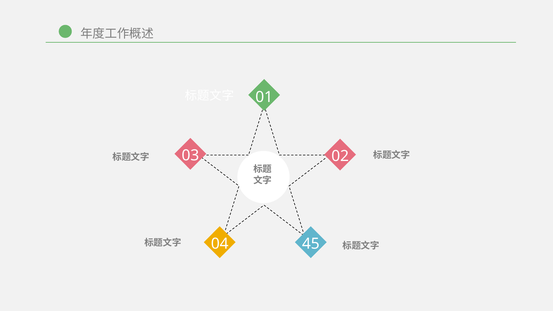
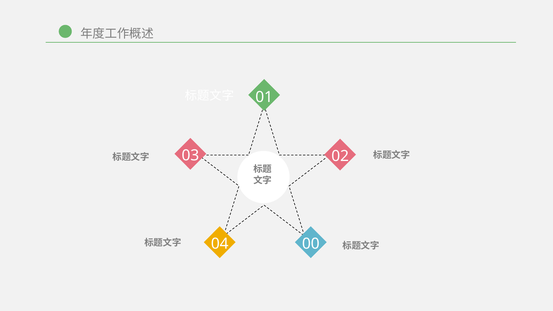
45: 45 -> 00
